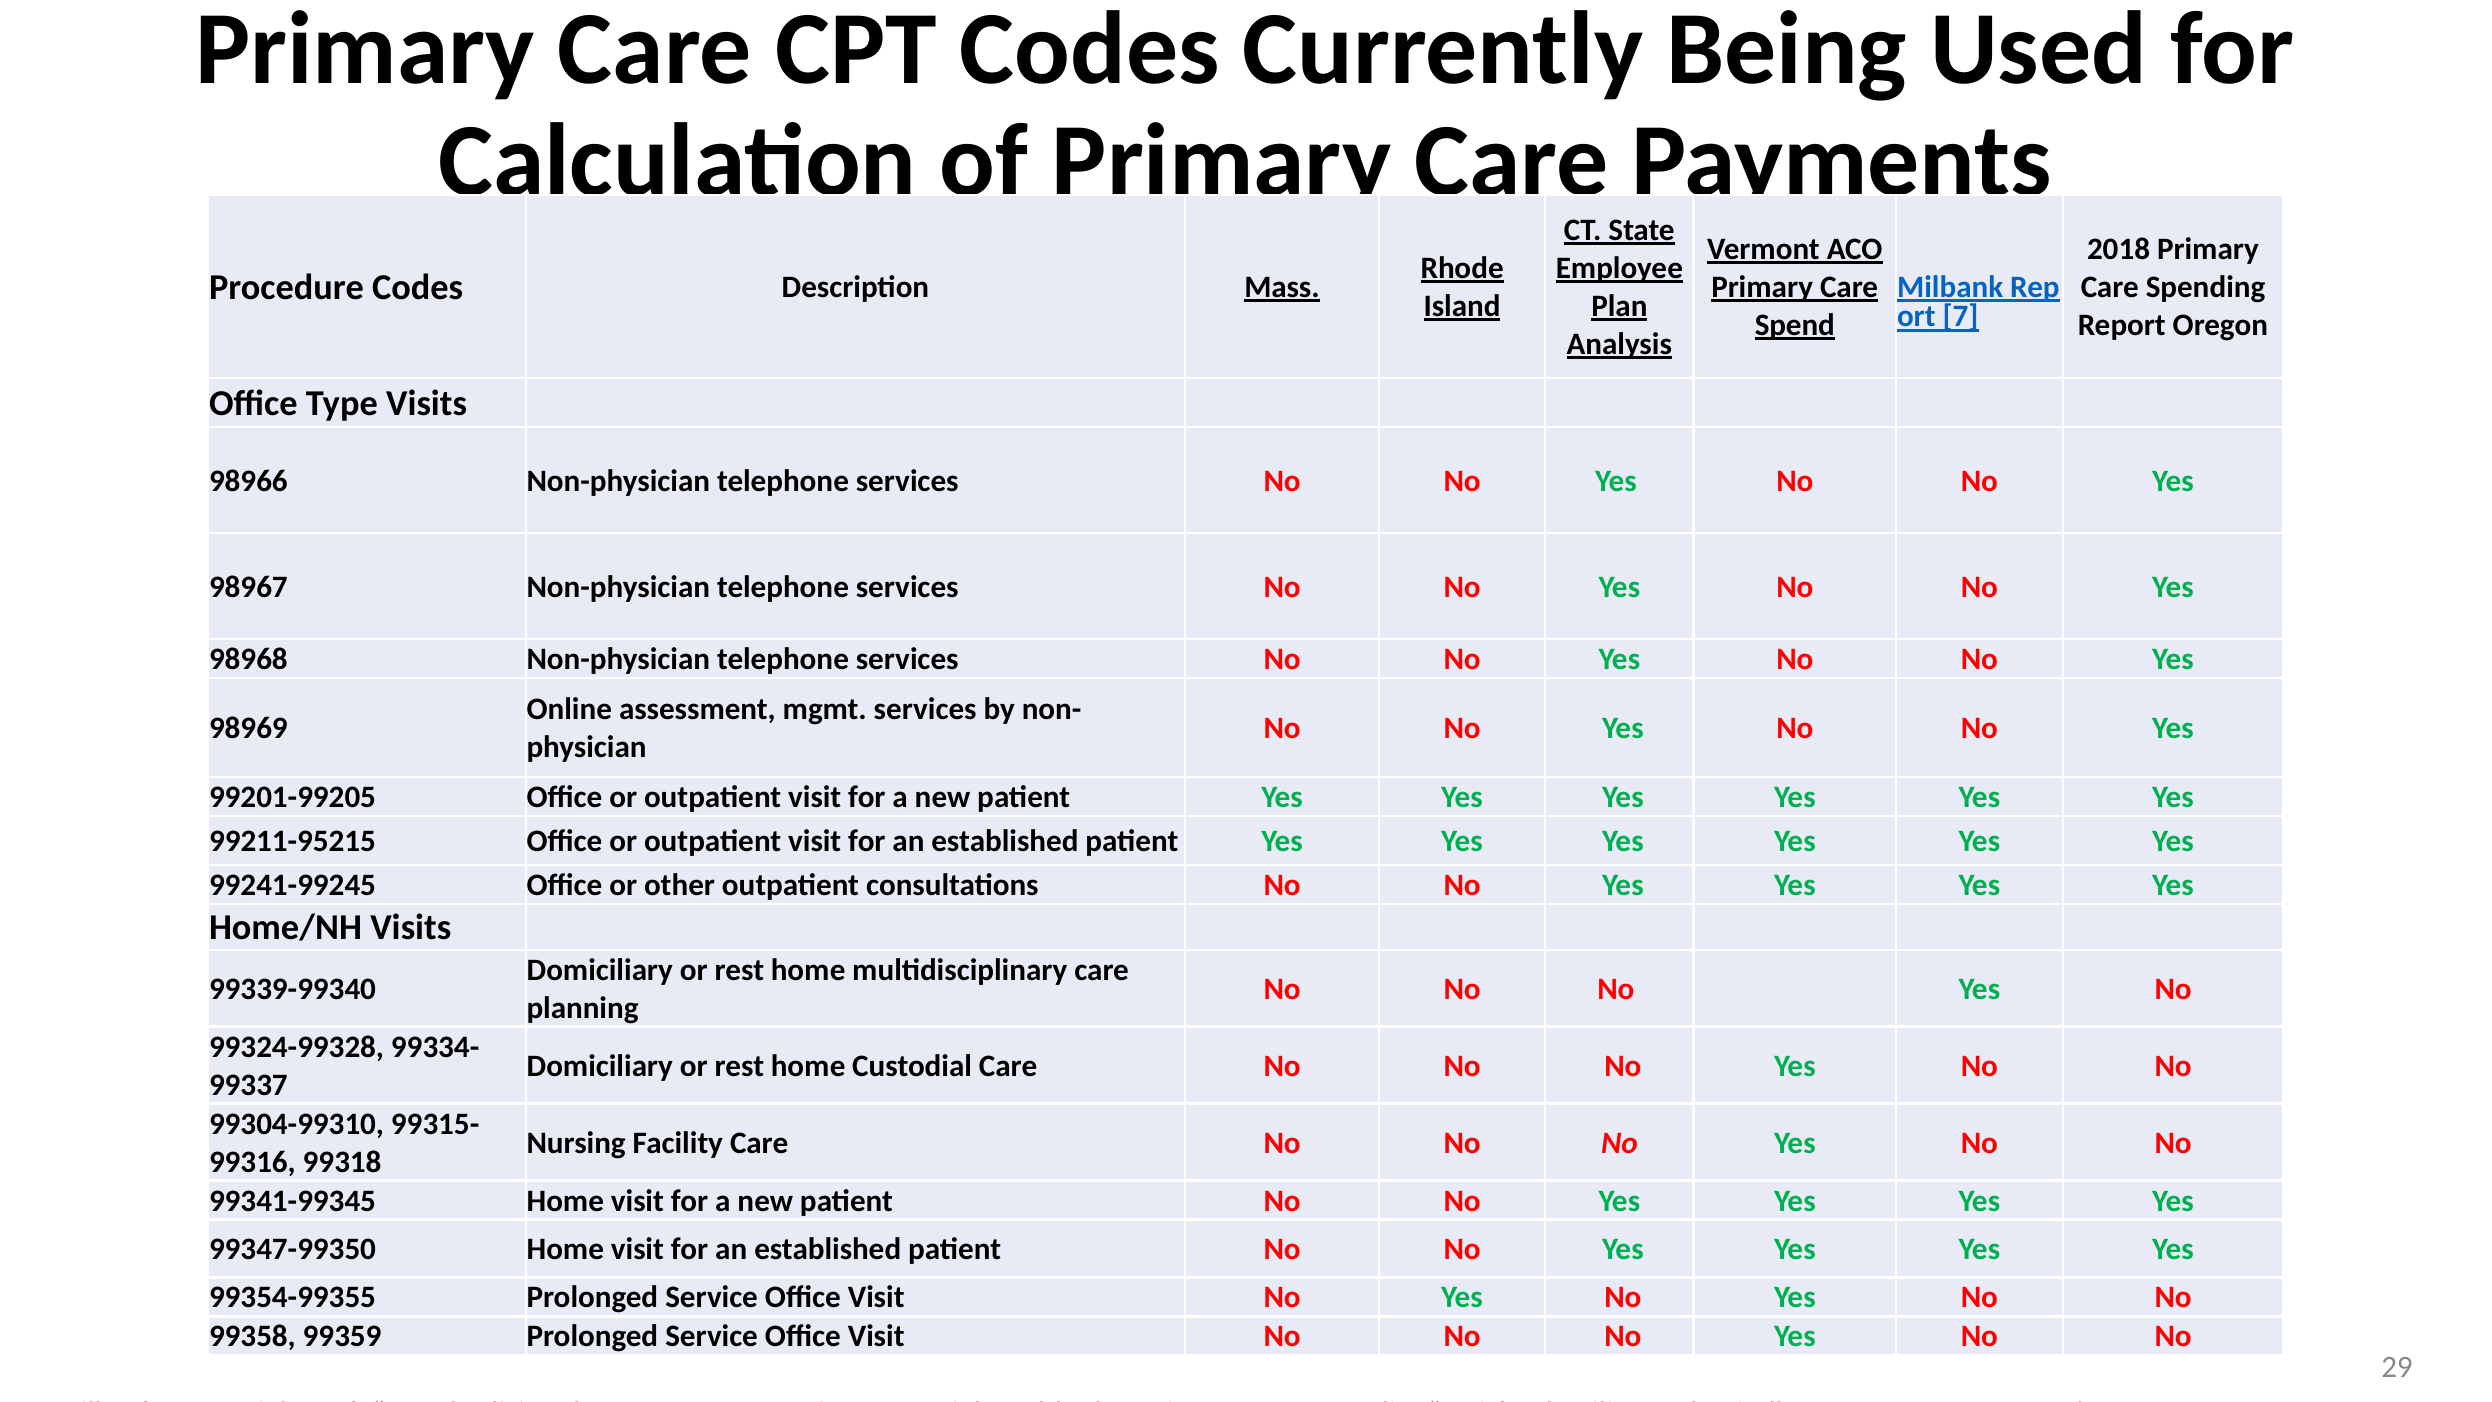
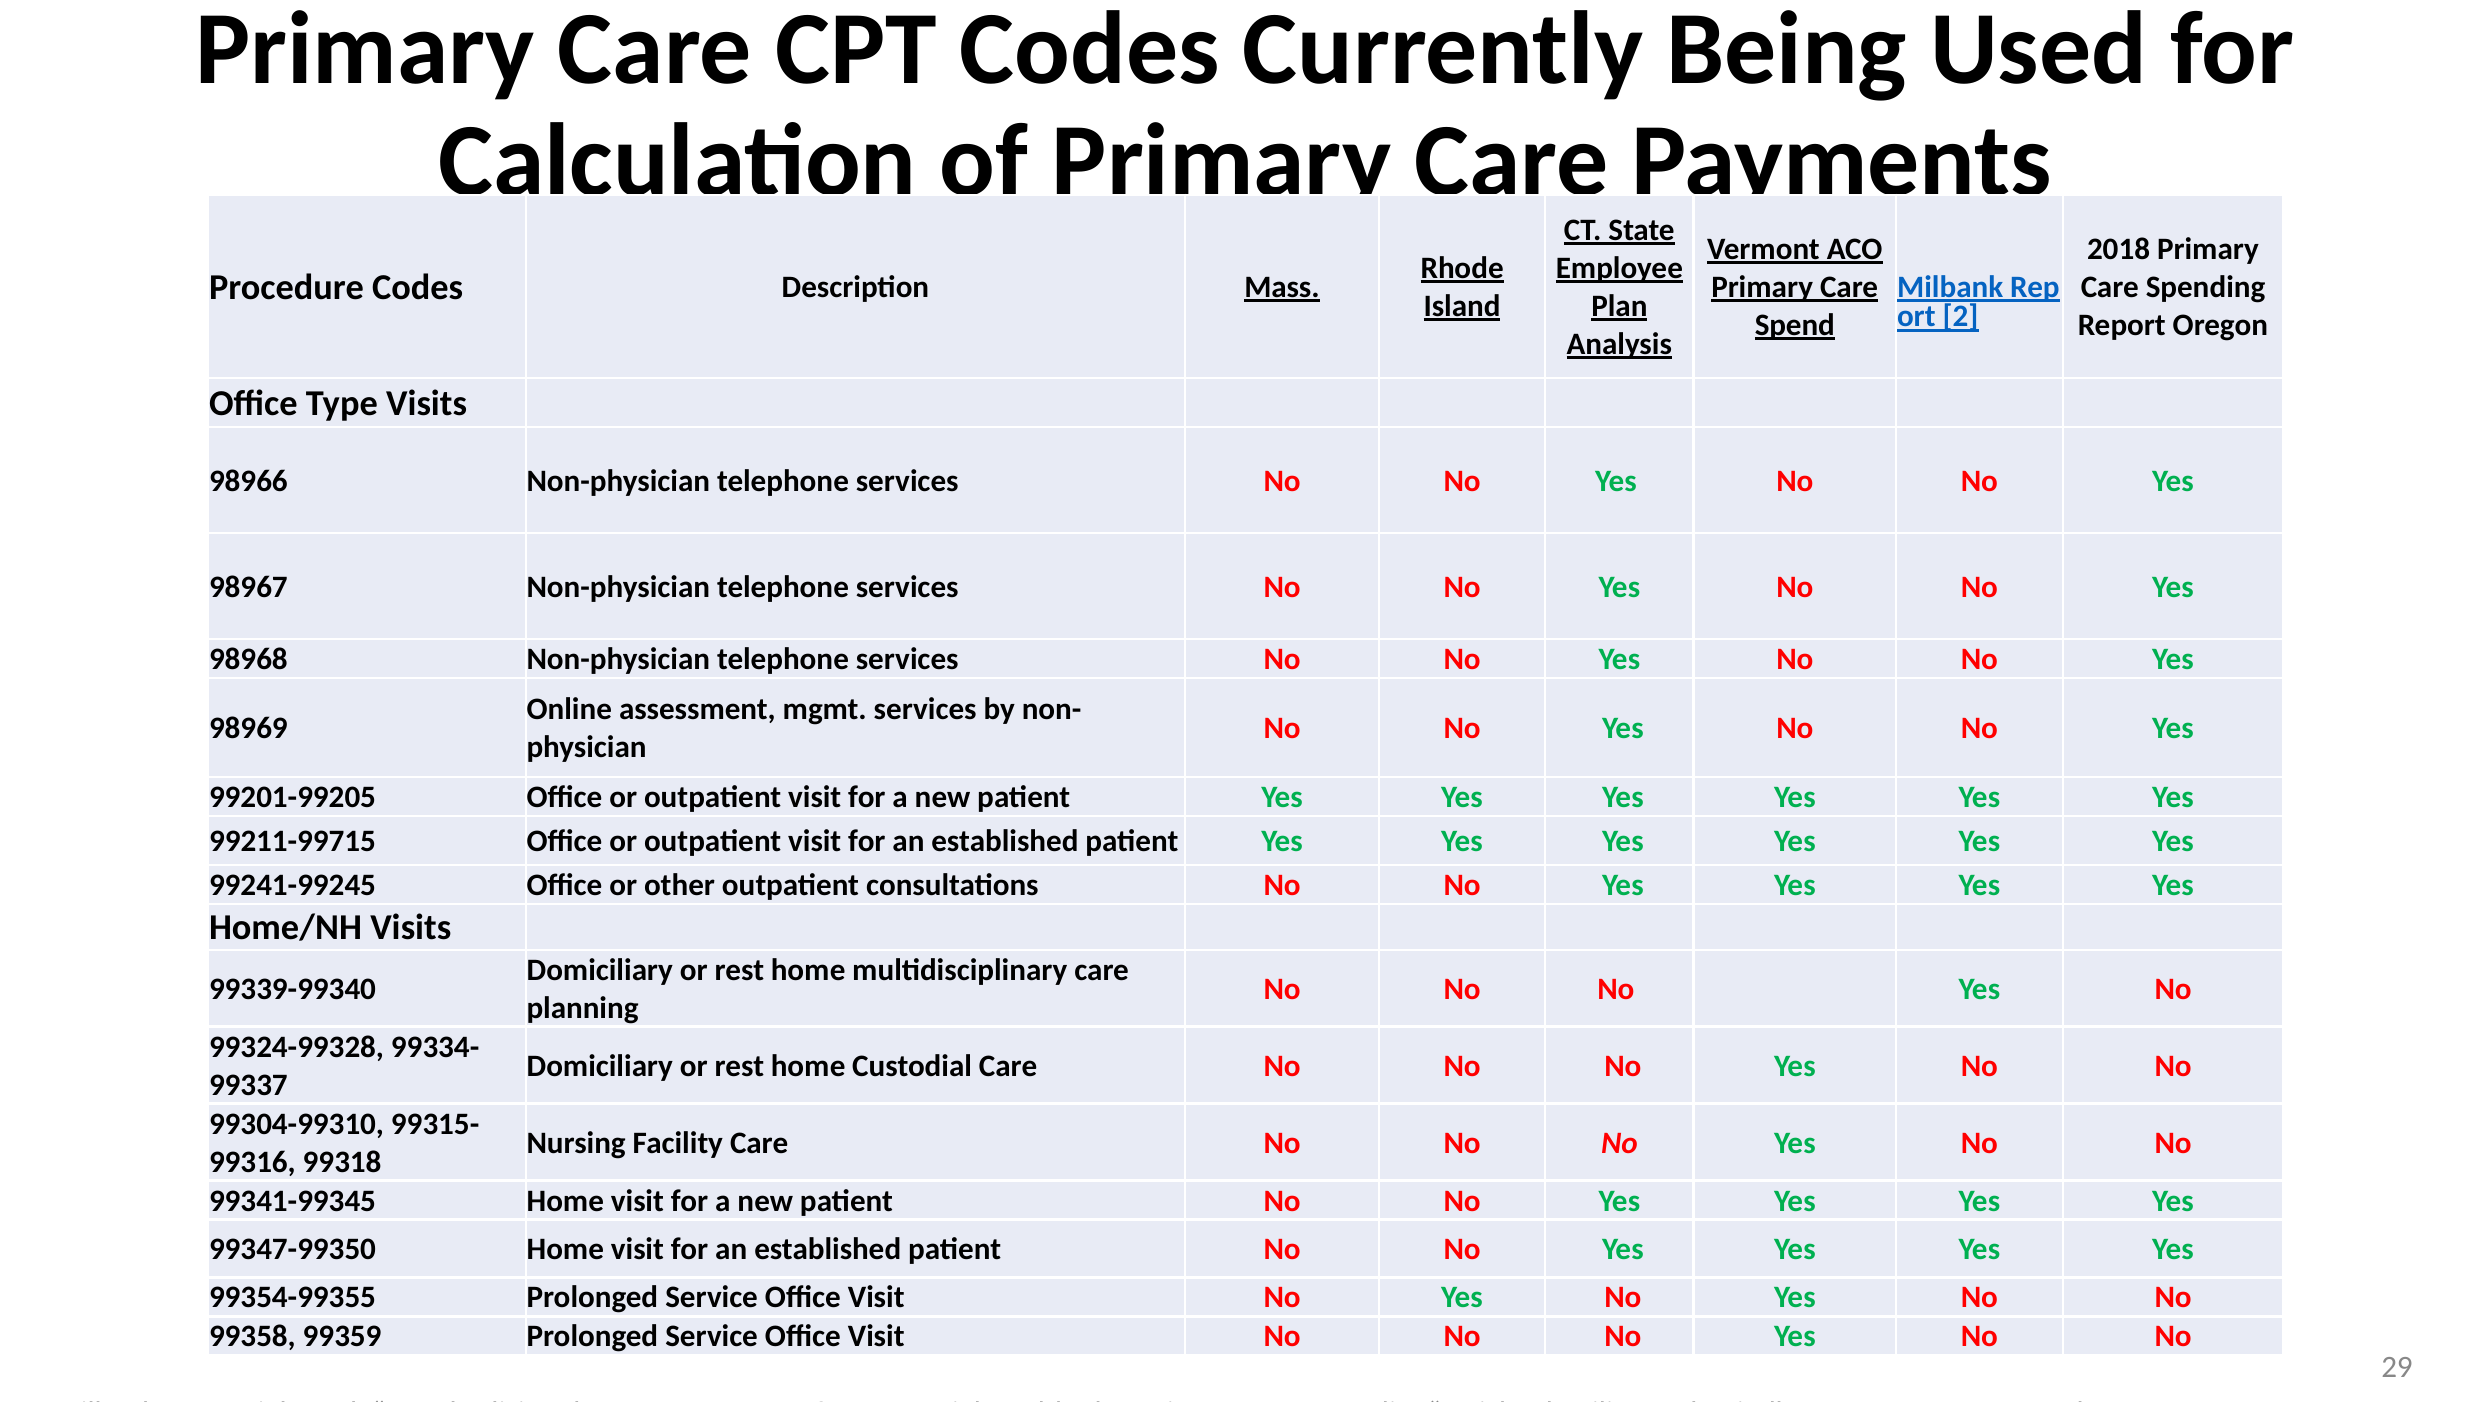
7: 7 -> 2
99211-95215: 99211-95215 -> 99211-99715
